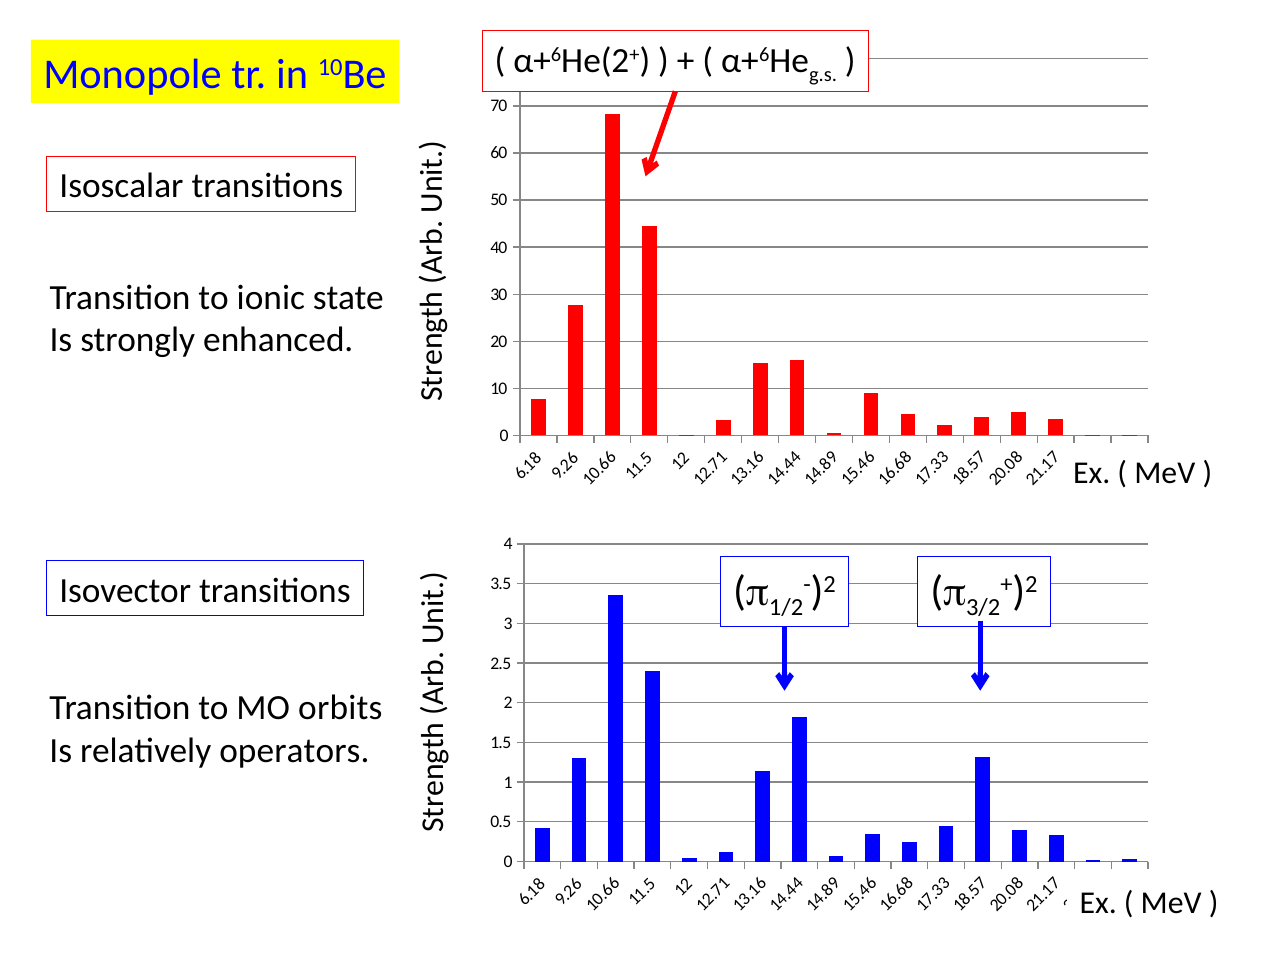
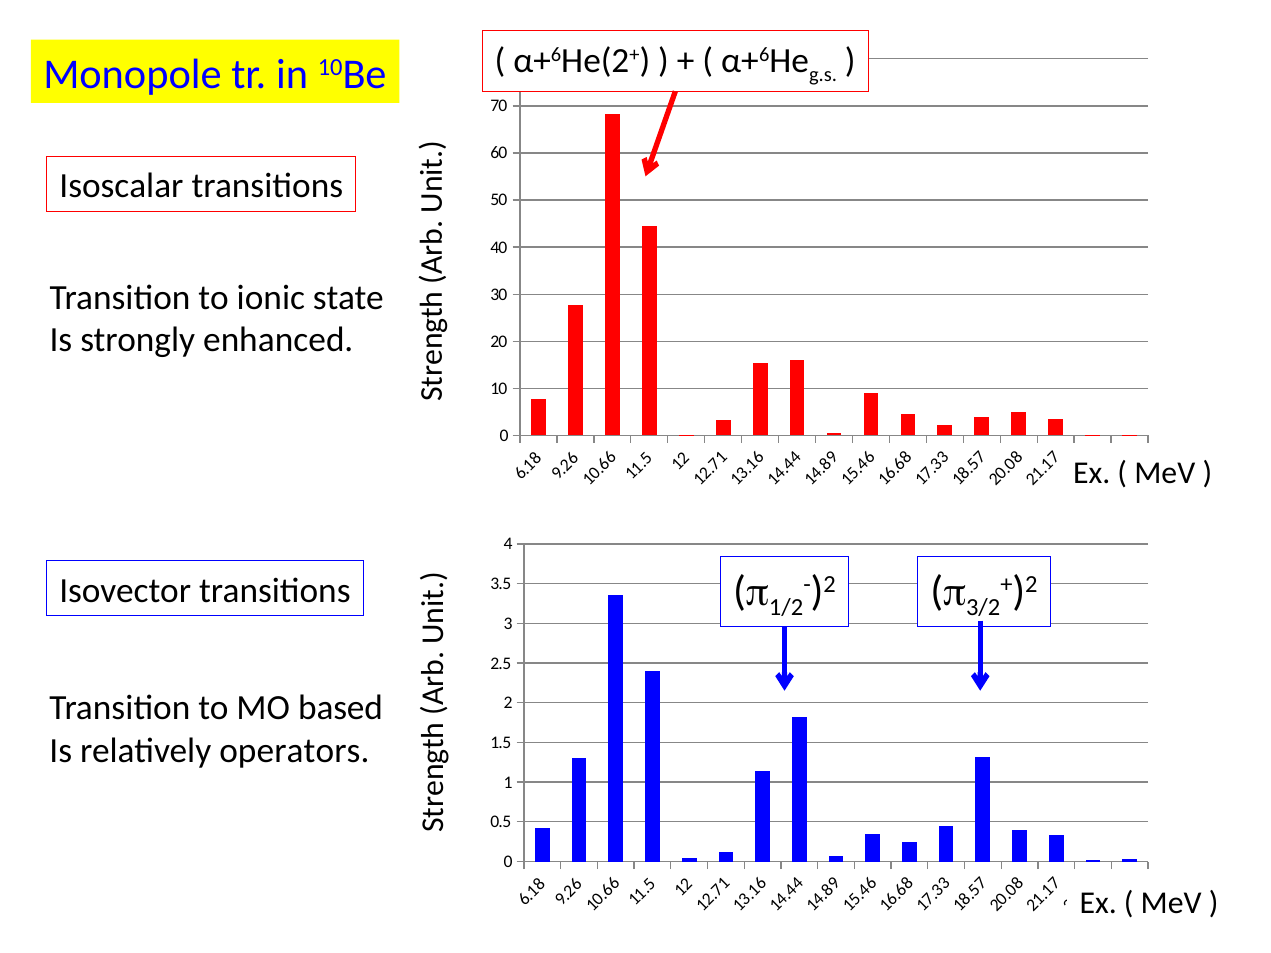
orbits: orbits -> based
